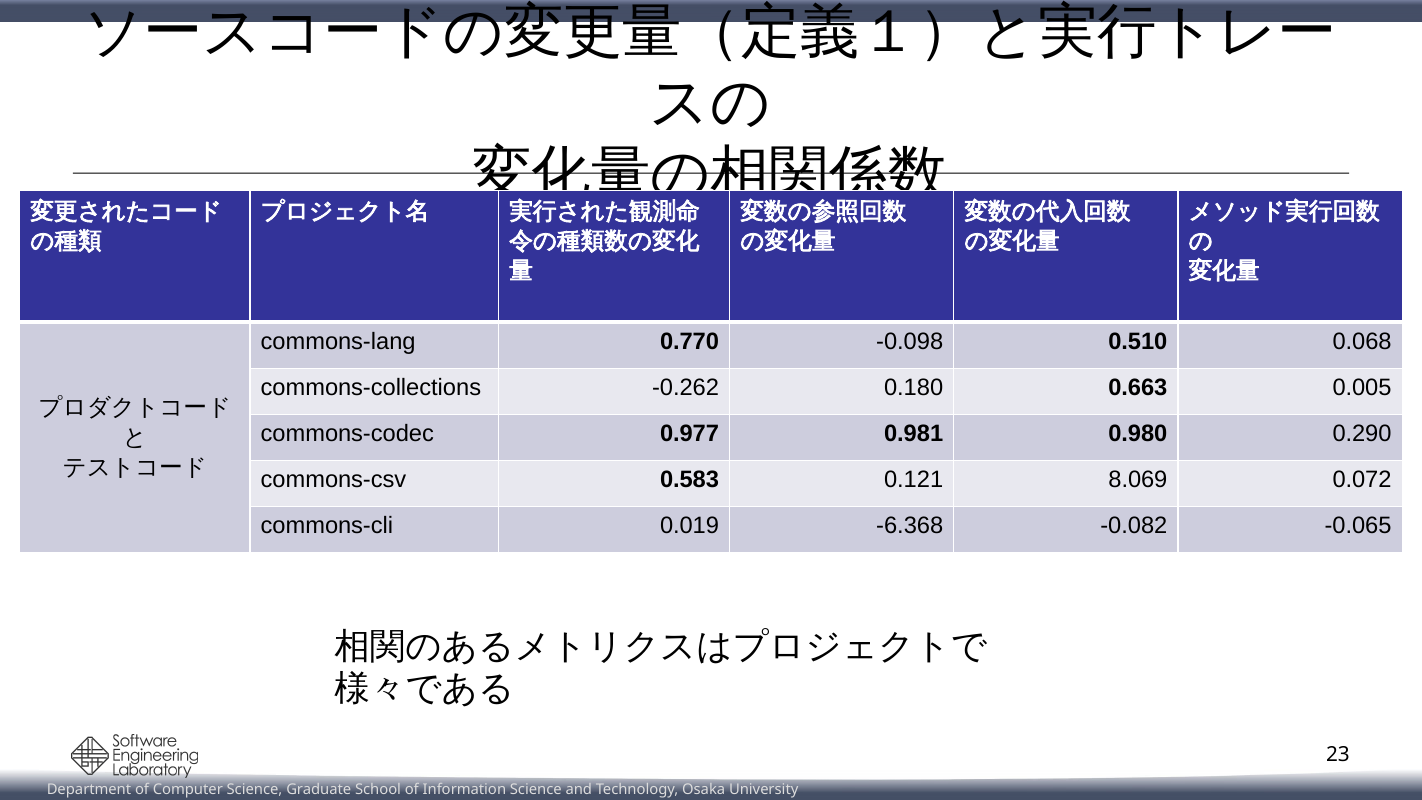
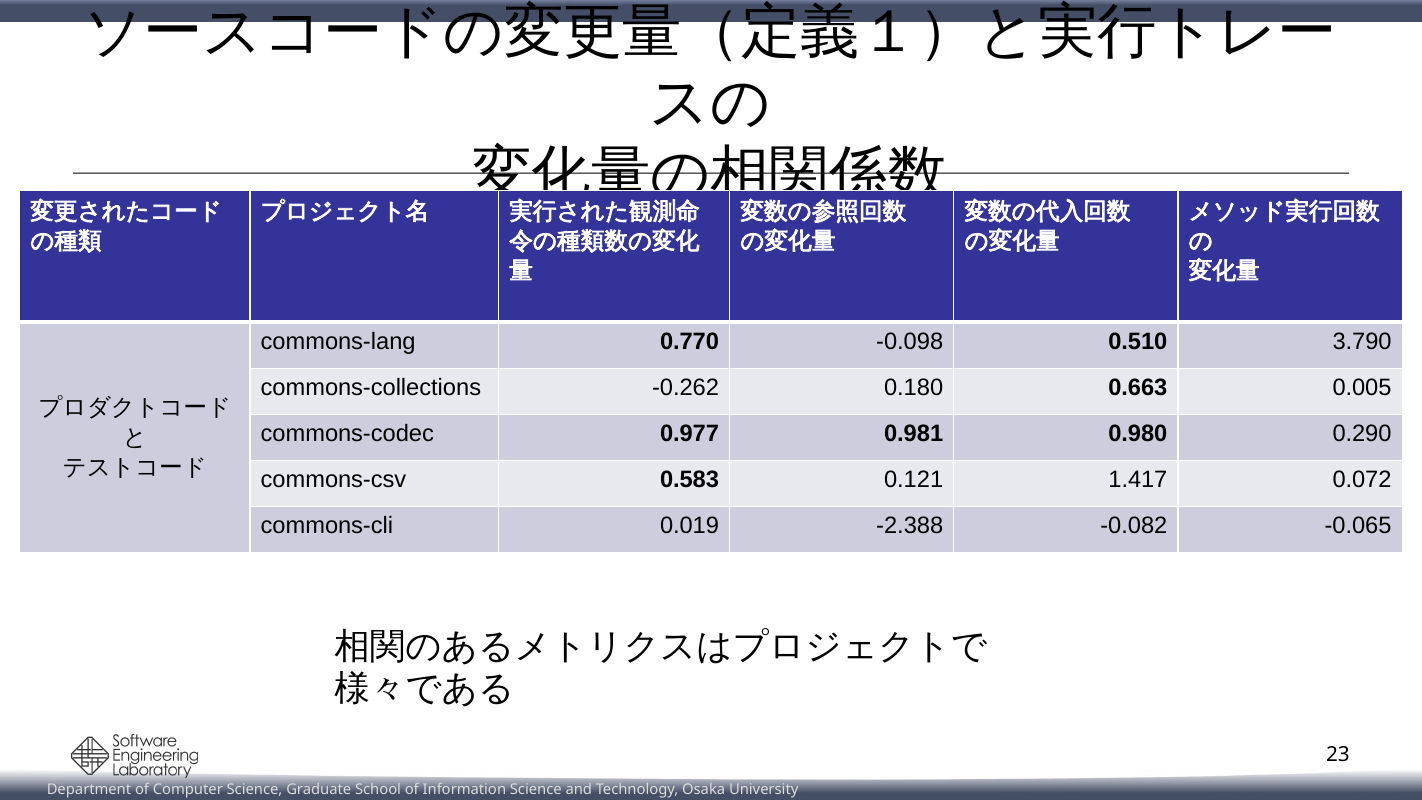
0.068: 0.068 -> 3.790
8.069: 8.069 -> 1.417
-6.368: -6.368 -> -2.388
